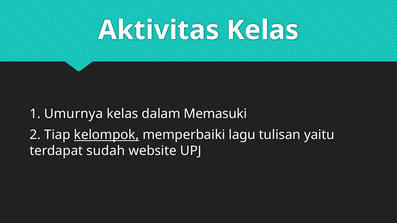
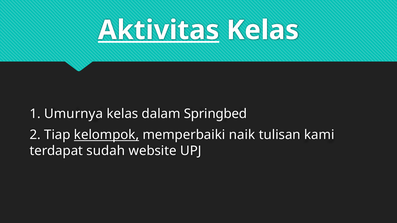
Aktivitas underline: none -> present
Memasuki: Memasuki -> Springbed
lagu: lagu -> naik
yaitu: yaitu -> kami
